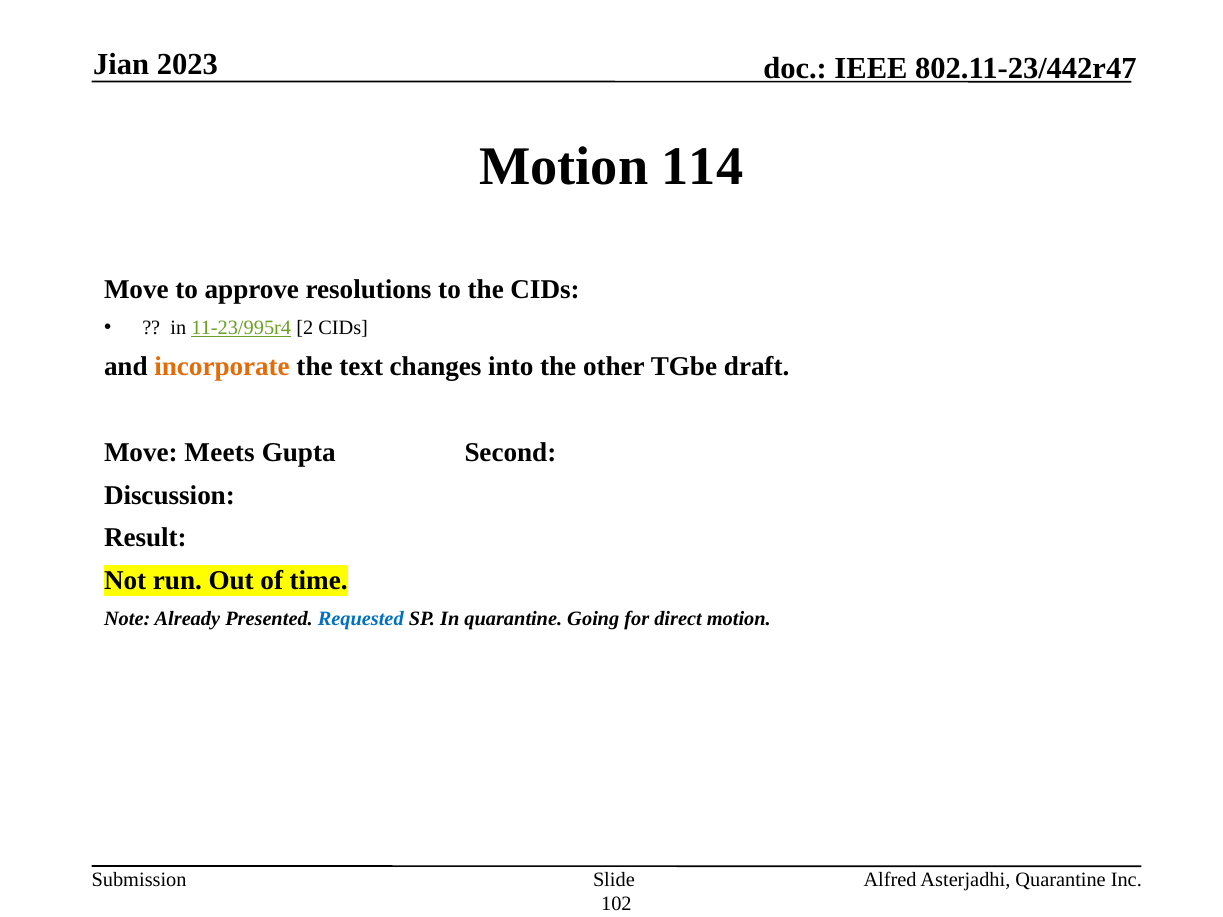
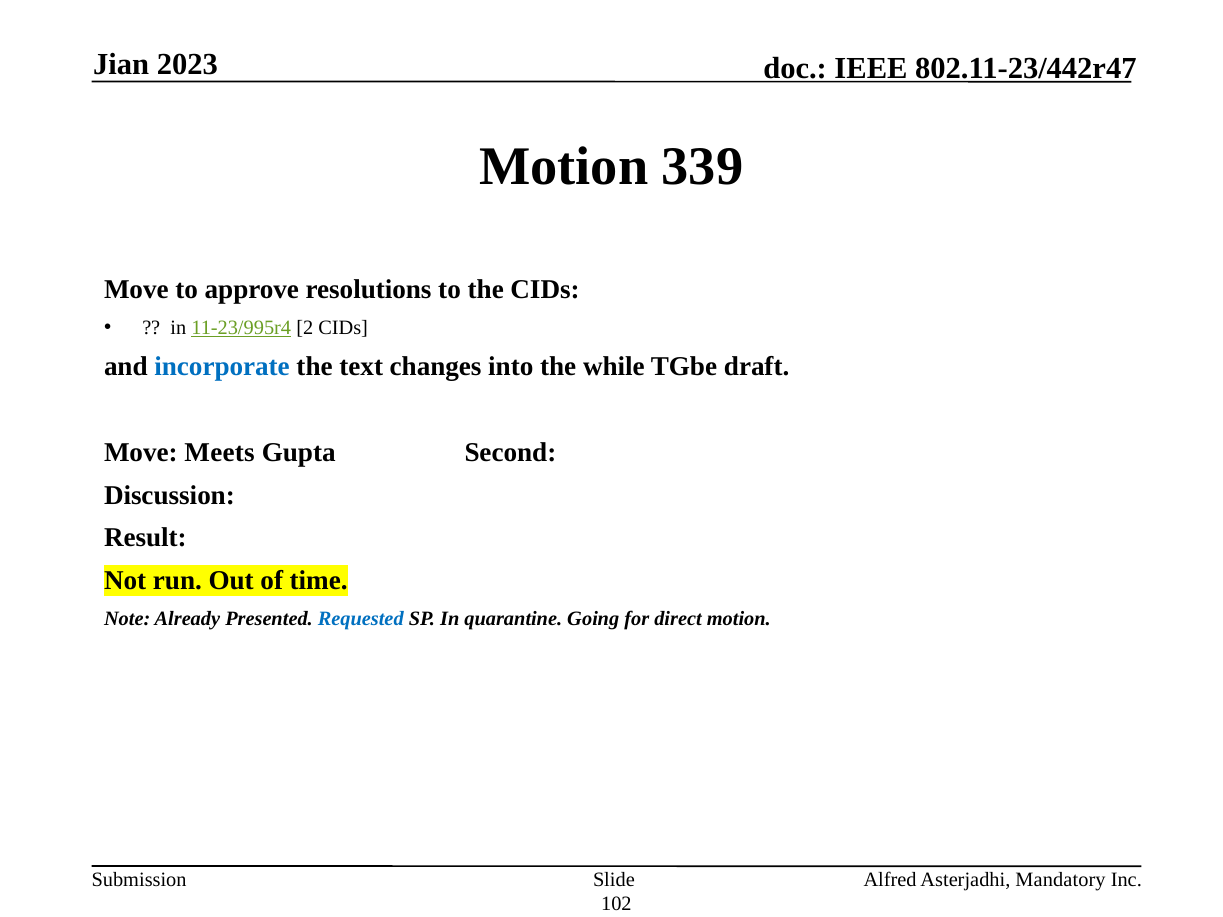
114: 114 -> 339
incorporate colour: orange -> blue
other: other -> while
Asterjadhi Quarantine: Quarantine -> Mandatory
